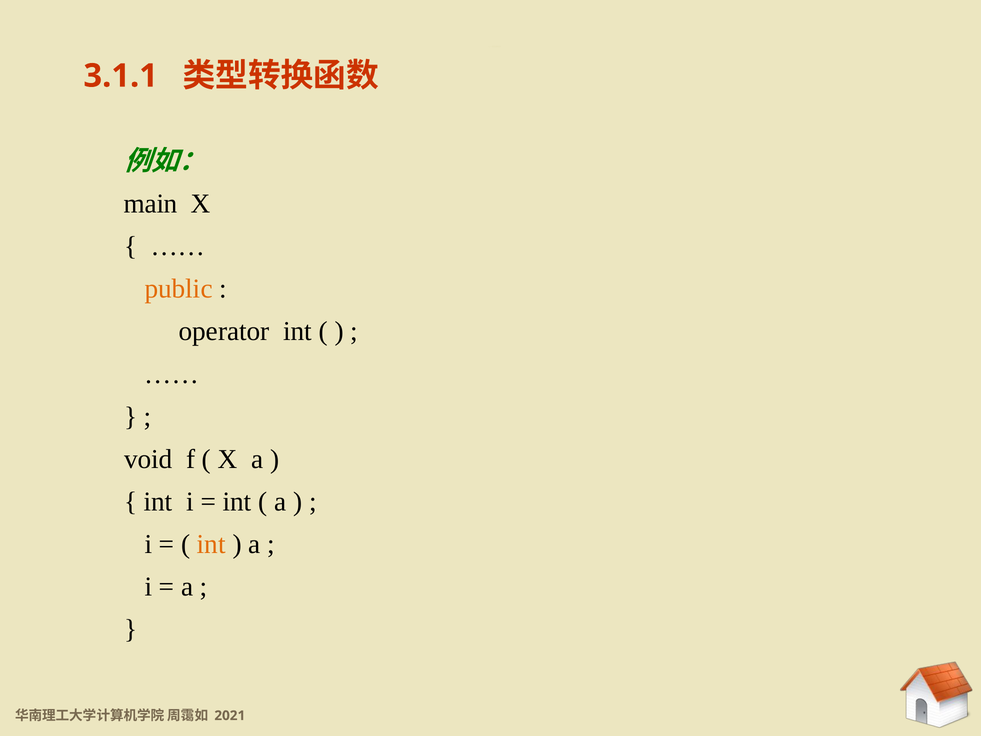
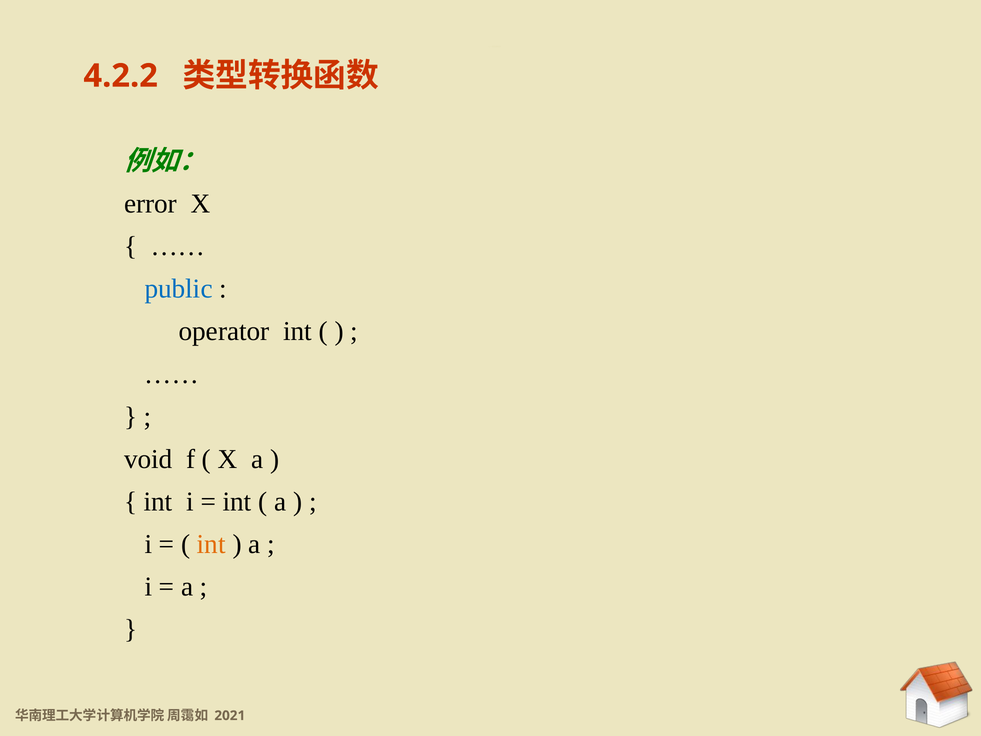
3.1.1: 3.1.1 -> 4.2.2
main: main -> error
public colour: orange -> blue
